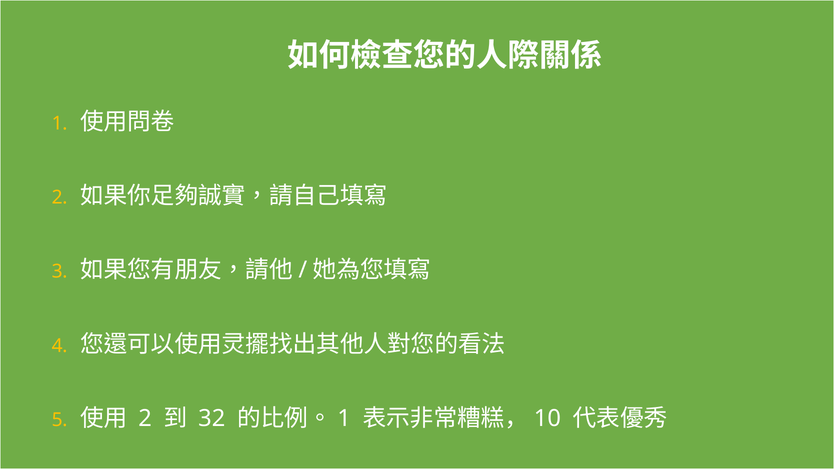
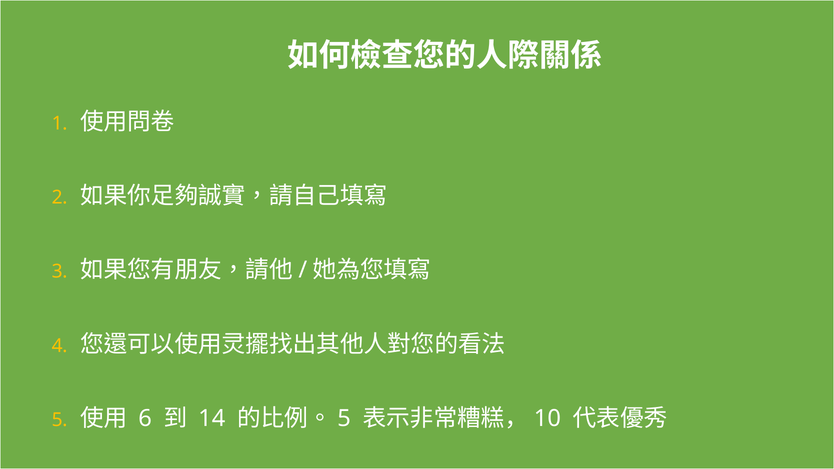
2 at (145, 418): 2 -> 6
32: 32 -> 14
1 at (344, 418): 1 -> 5
